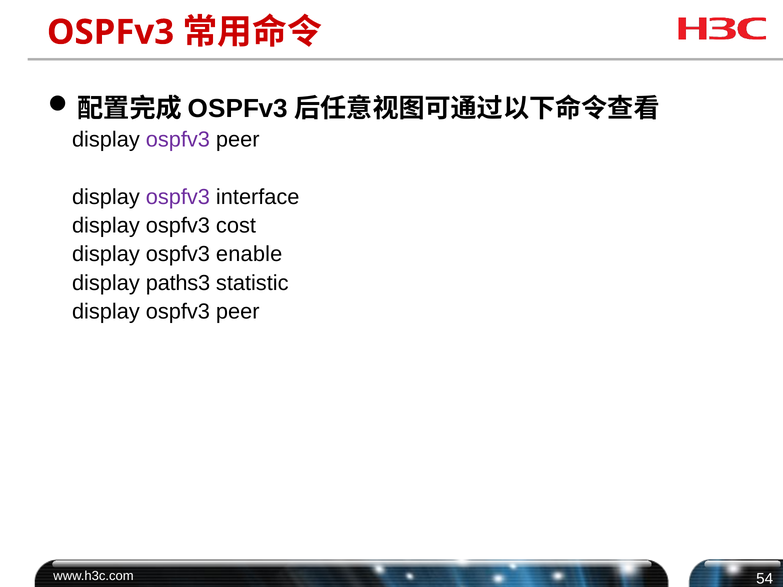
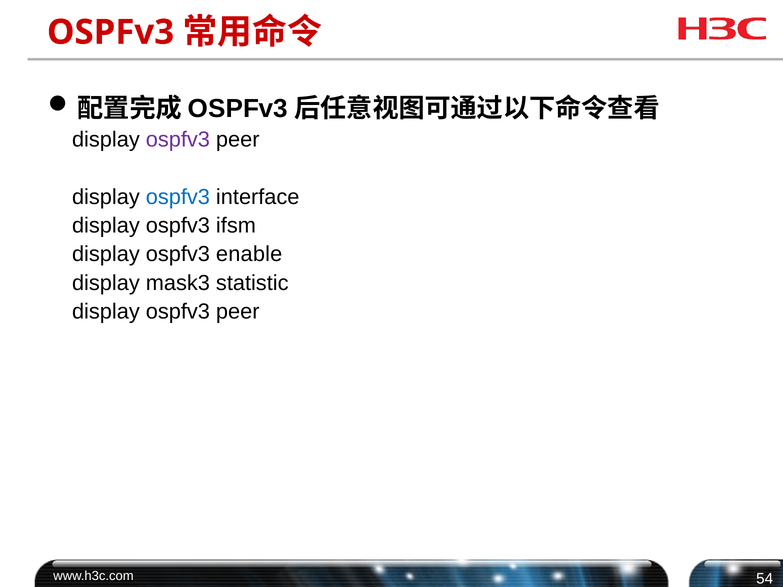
ospfv3 at (178, 197) colour: purple -> blue
cost: cost -> ifsm
paths3: paths3 -> mask3
